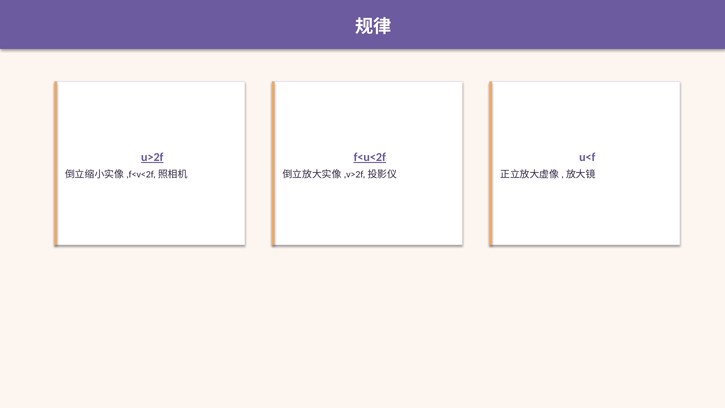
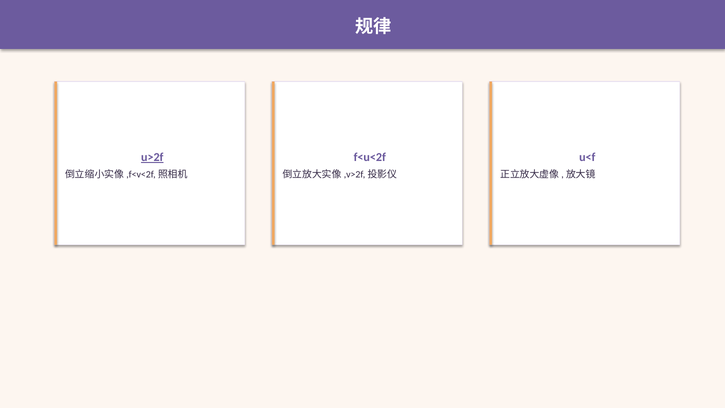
f<u<2f underline: present -> none
